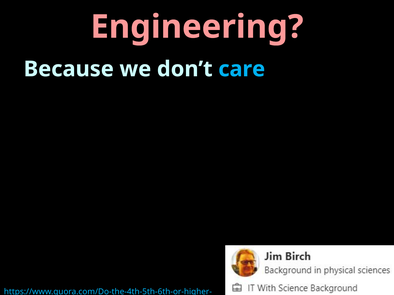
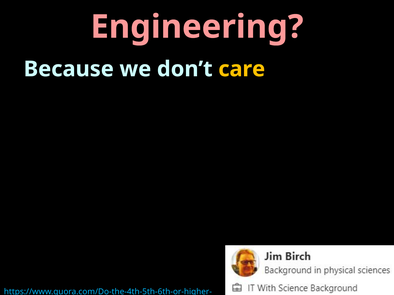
care colour: light blue -> yellow
